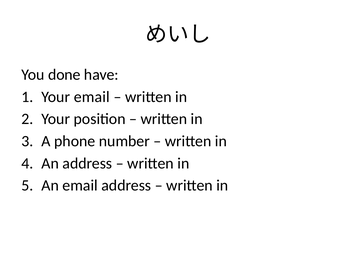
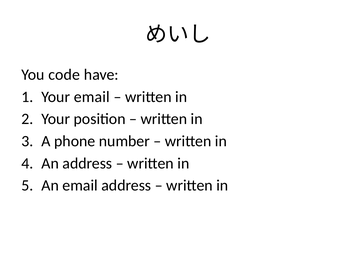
done: done -> code
